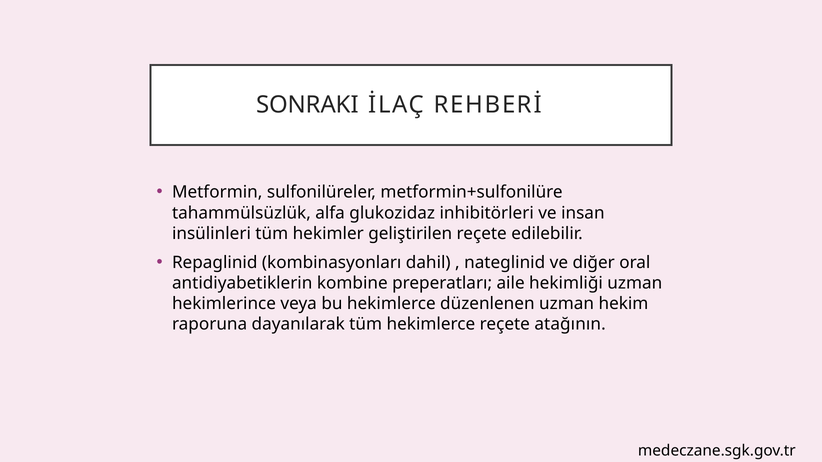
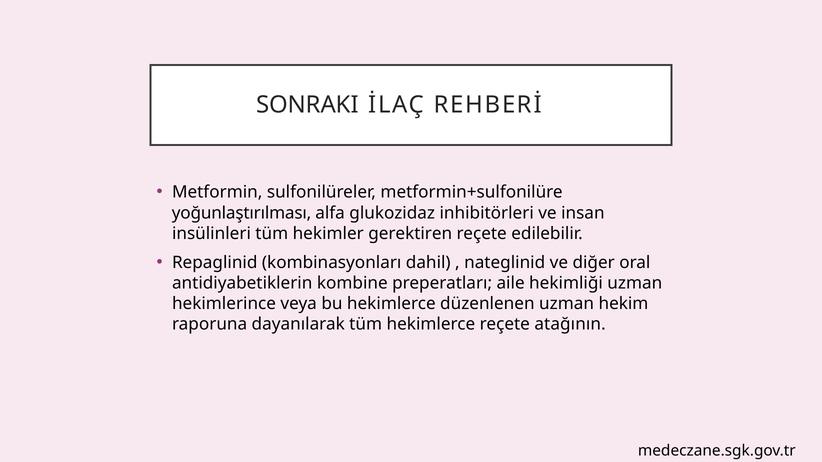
tahammülsüzlük: tahammülsüzlük -> yoğunlaştırılması
geliştirilen: geliştirilen -> gerektiren
